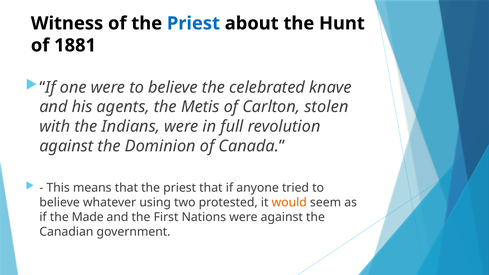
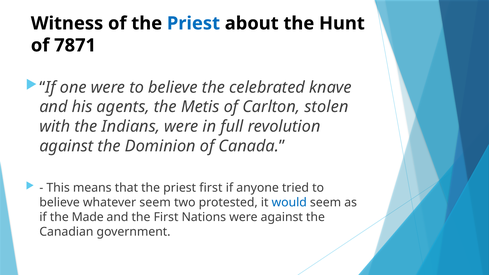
1881: 1881 -> 7871
priest that: that -> first
whatever using: using -> seem
would colour: orange -> blue
